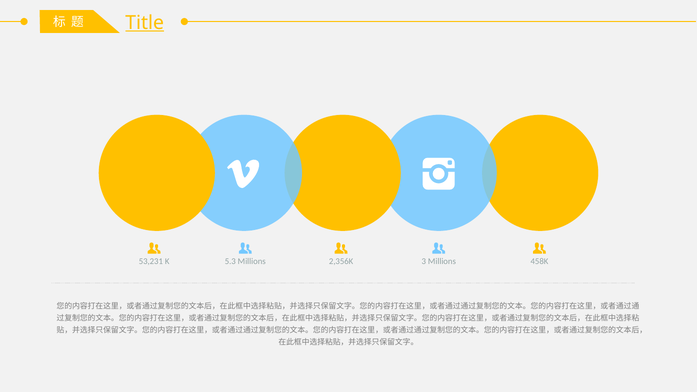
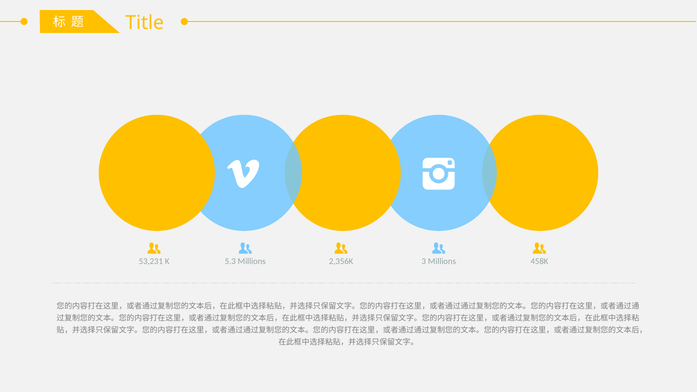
Title underline: present -> none
